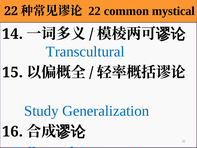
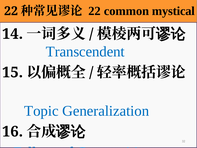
Transcultural: Transcultural -> Transcendent
Study: Study -> Topic
